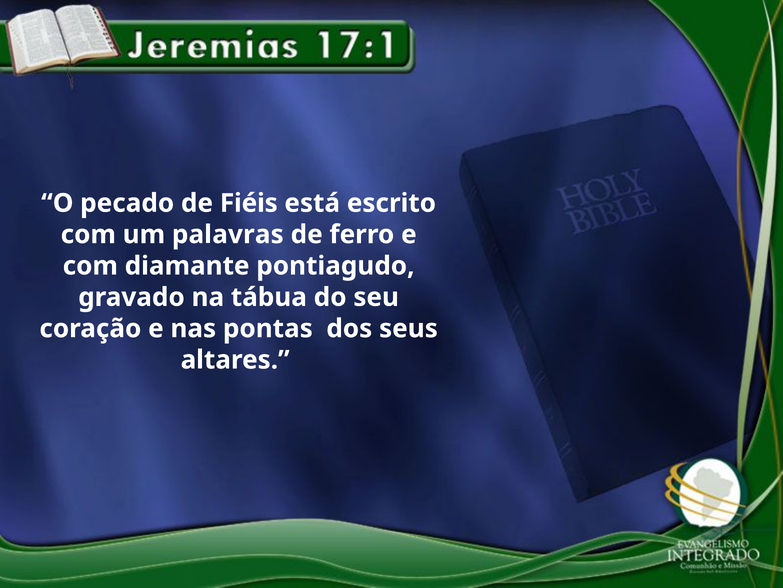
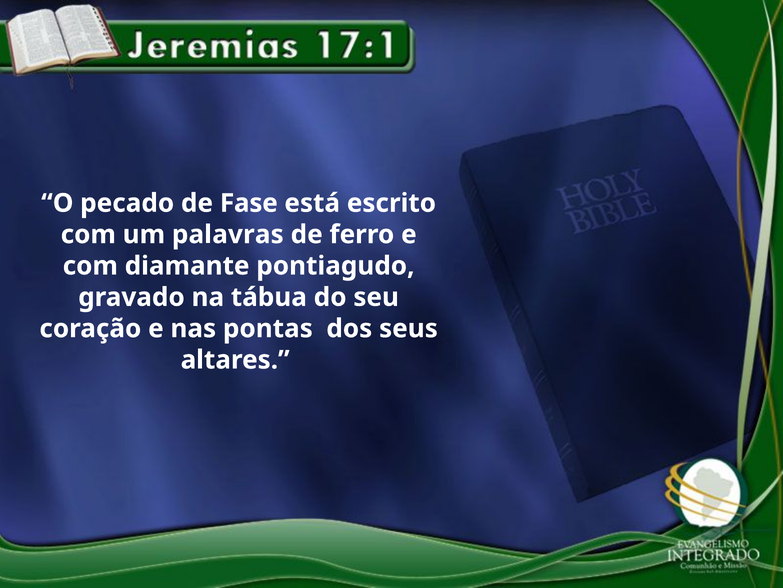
Fiéis: Fiéis -> Fase
